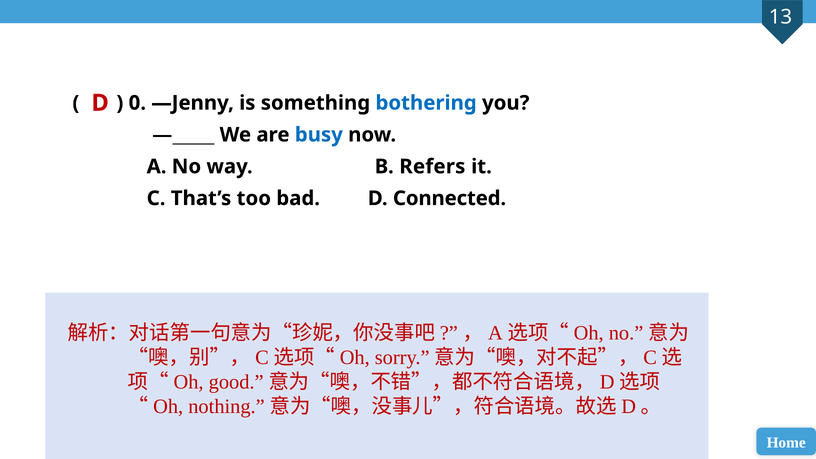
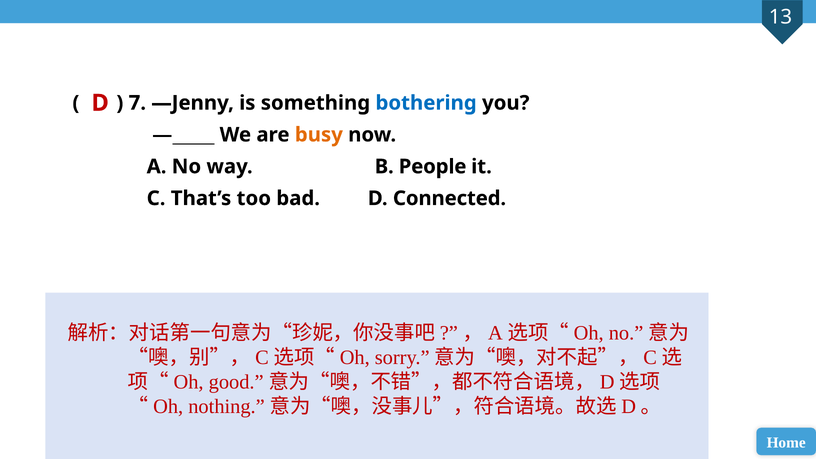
0: 0 -> 7
busy colour: blue -> orange
Refers: Refers -> People
